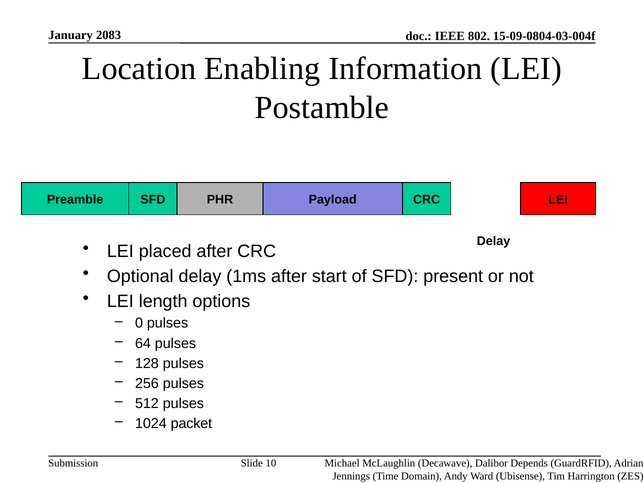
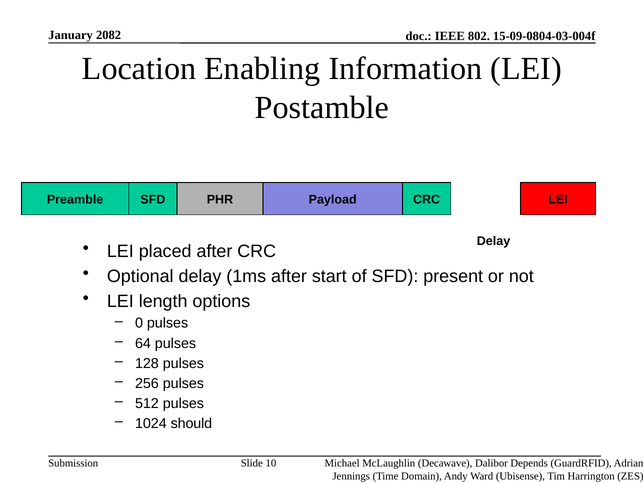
2083: 2083 -> 2082
packet: packet -> should
